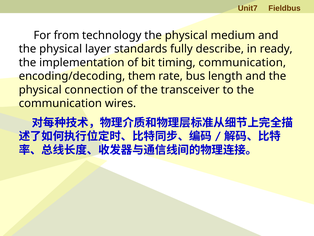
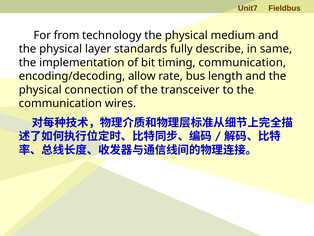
ready: ready -> same
them: them -> allow
